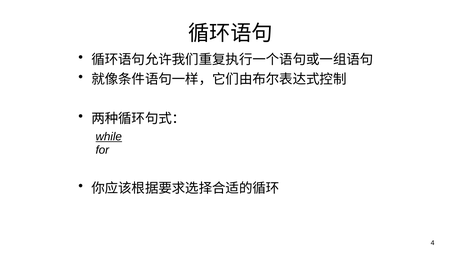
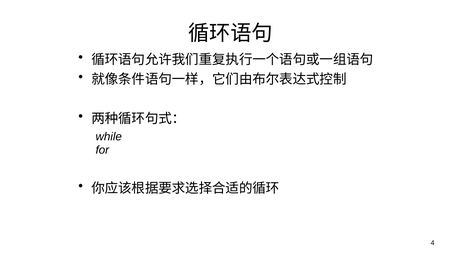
while underline: present -> none
